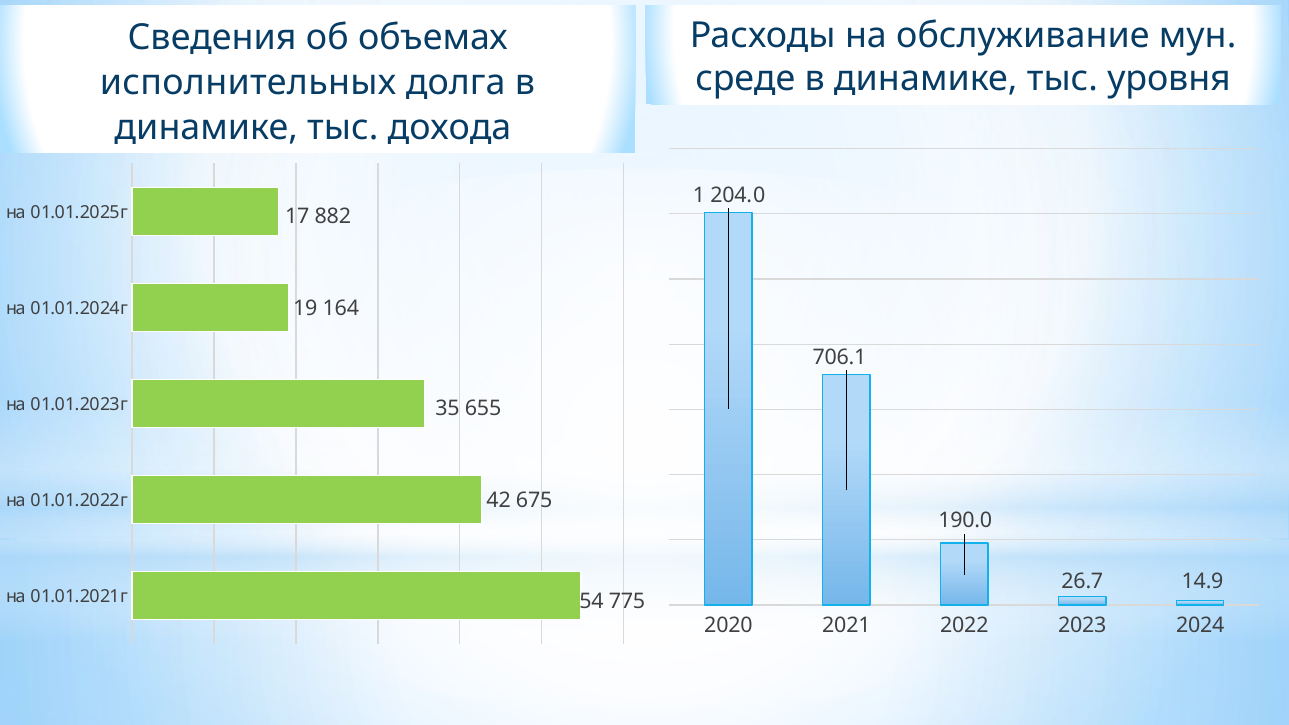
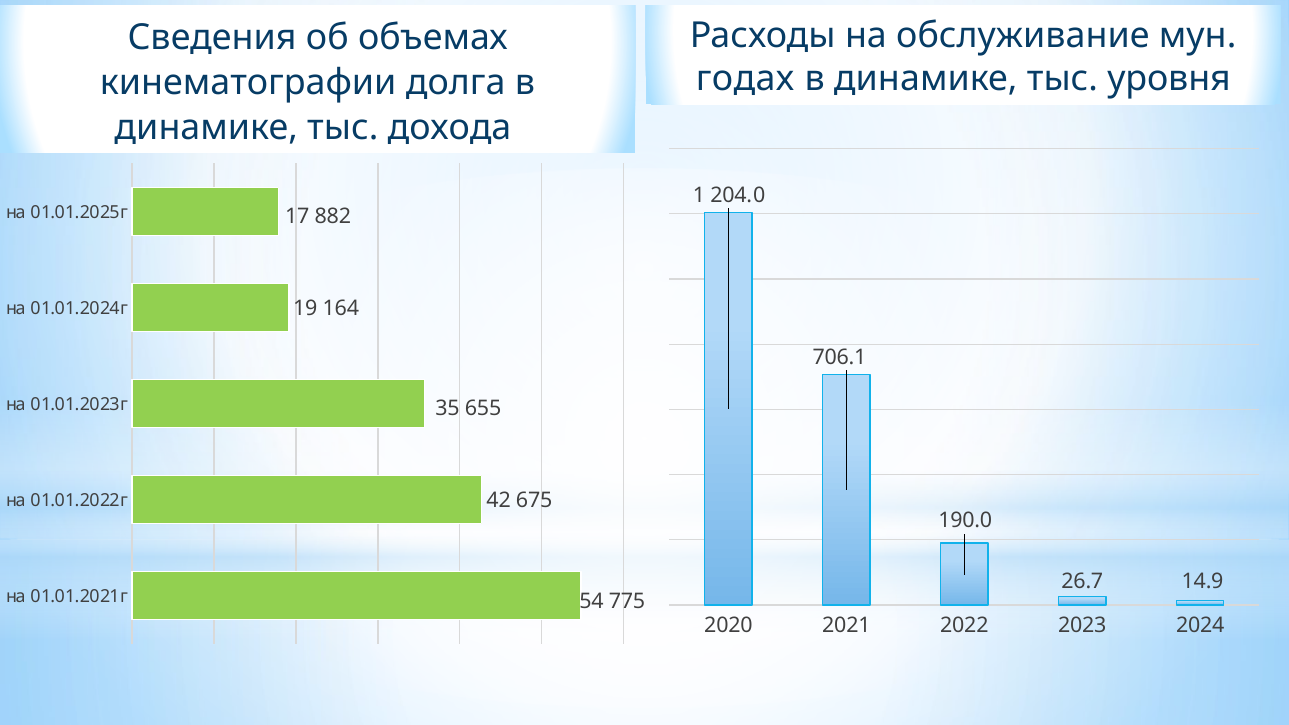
среде: среде -> годах
исполнительных: исполнительных -> кинематографии
